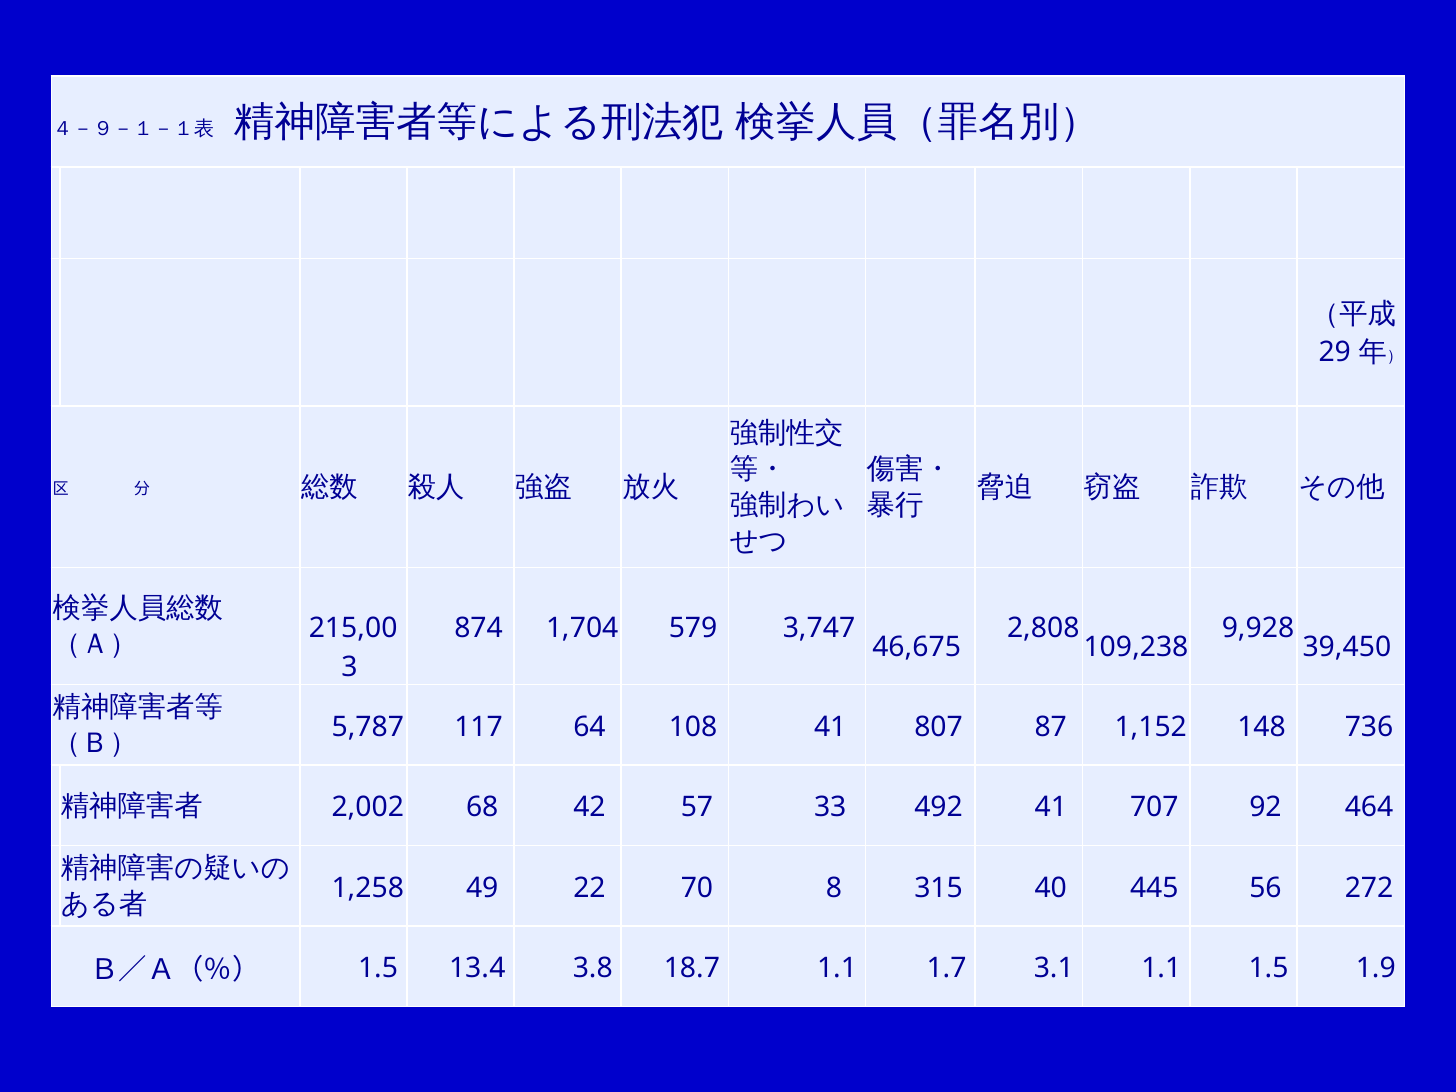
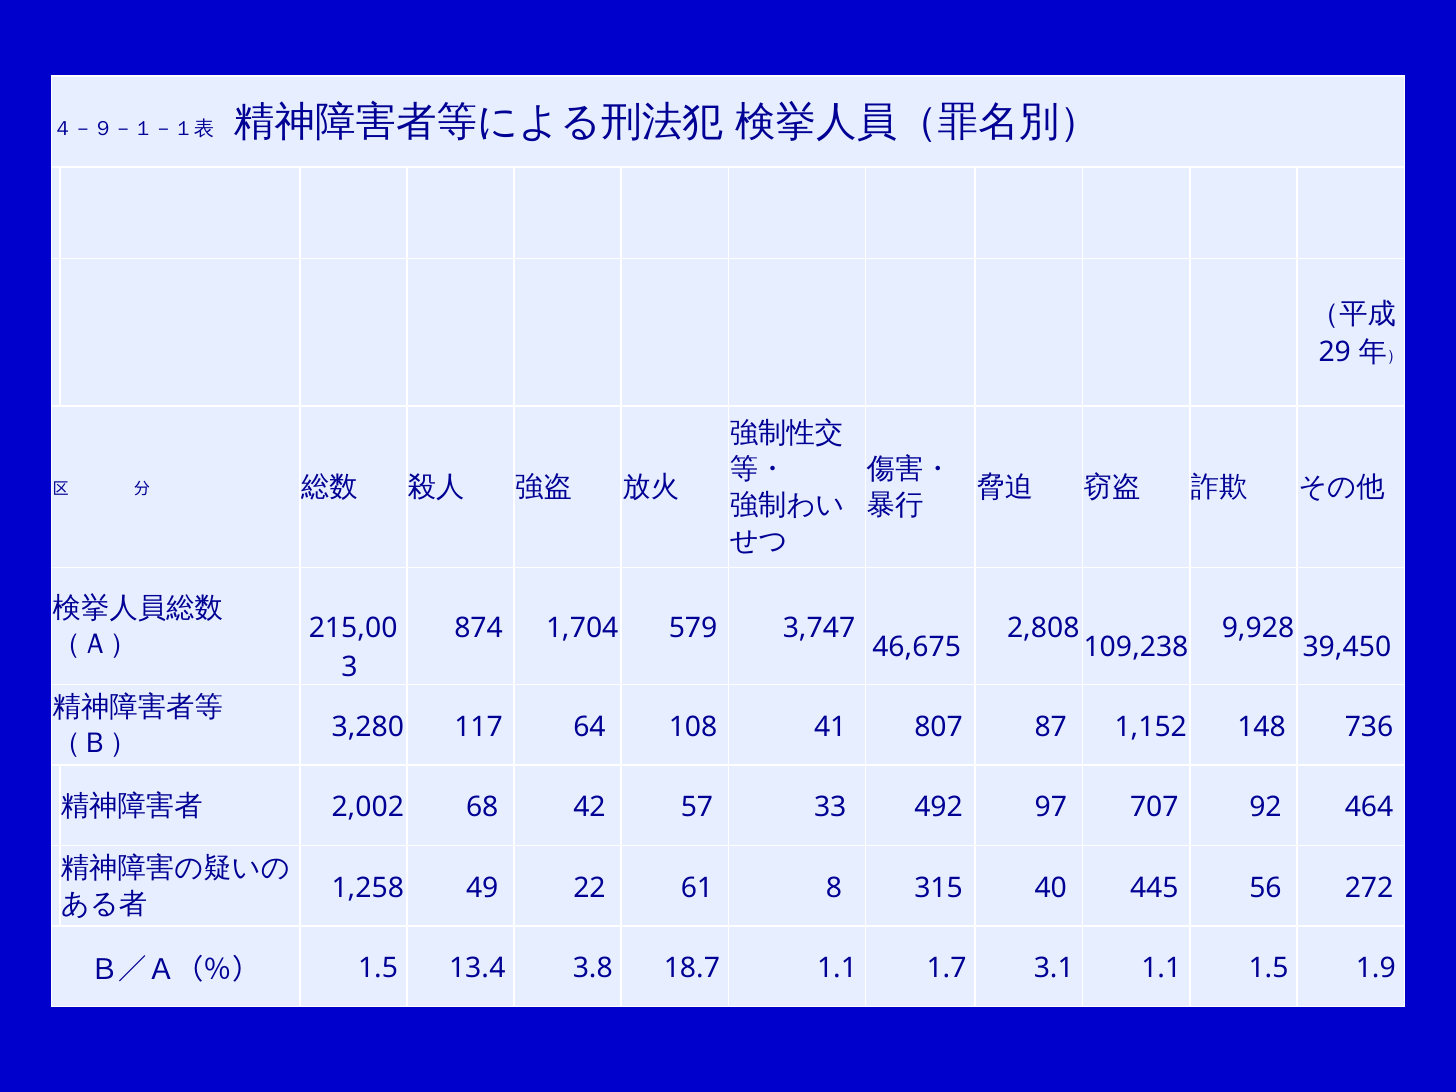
5,787: 5,787 -> 3,280
492 41: 41 -> 97
70: 70 -> 61
